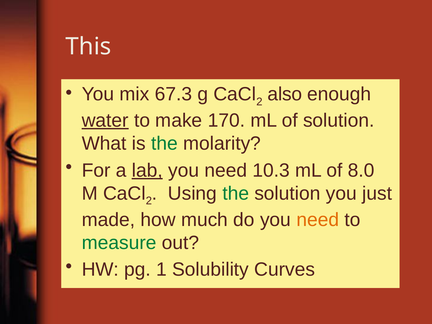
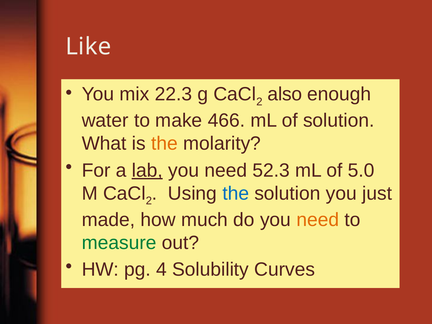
This: This -> Like
67.3: 67.3 -> 22.3
water underline: present -> none
170: 170 -> 466
the at (164, 144) colour: green -> orange
10.3: 10.3 -> 52.3
8.0: 8.0 -> 5.0
the at (236, 193) colour: green -> blue
1: 1 -> 4
